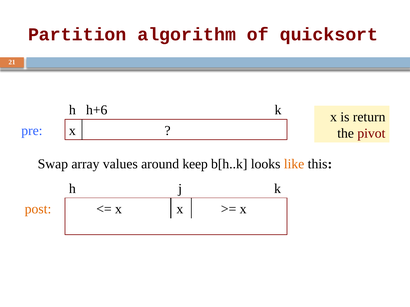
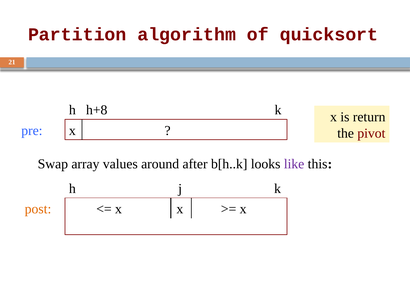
h+6: h+6 -> h+8
keep: keep -> after
like colour: orange -> purple
